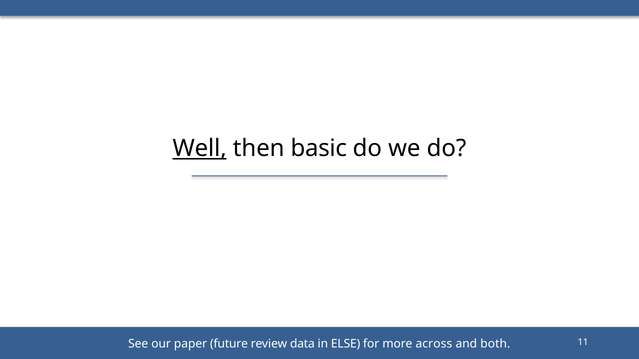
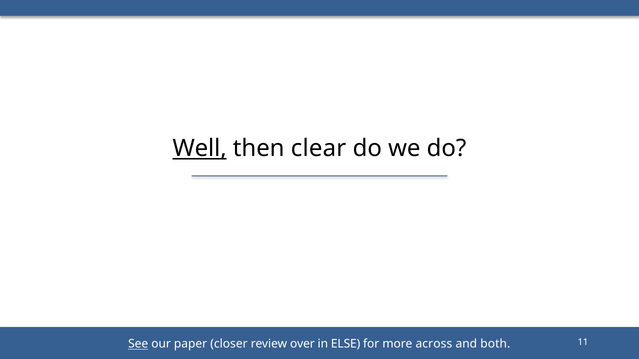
basic: basic -> clear
See underline: none -> present
future: future -> closer
data: data -> over
